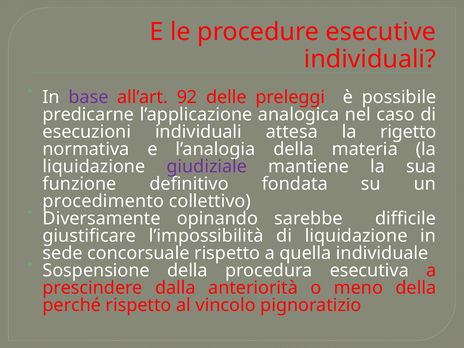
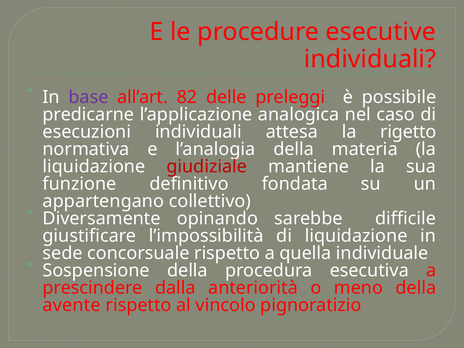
92: 92 -> 82
giudiziale colour: purple -> red
procedimento: procedimento -> appartengano
perché: perché -> avente
